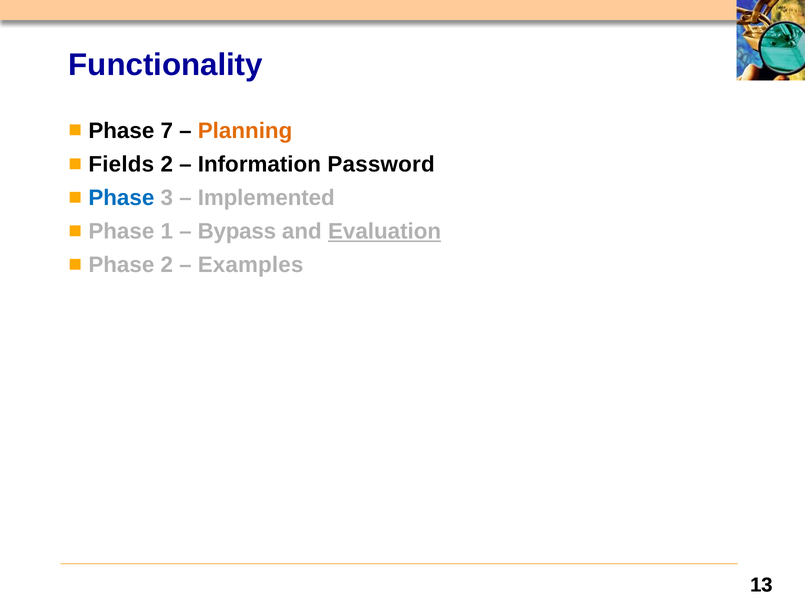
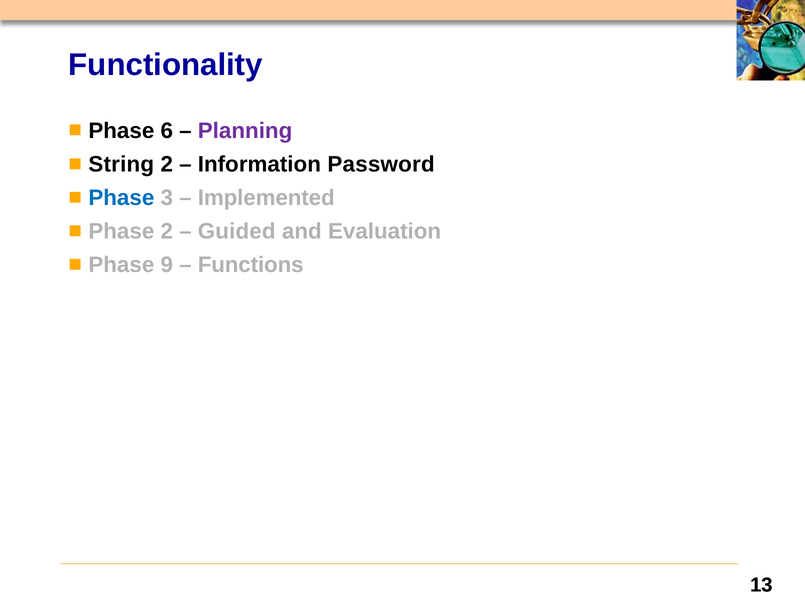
7: 7 -> 6
Planning colour: orange -> purple
Fields: Fields -> String
Phase 1: 1 -> 2
Bypass: Bypass -> Guided
Evaluation underline: present -> none
Phase 2: 2 -> 9
Examples: Examples -> Functions
